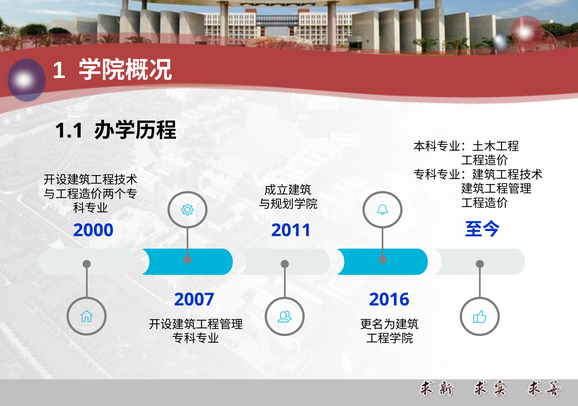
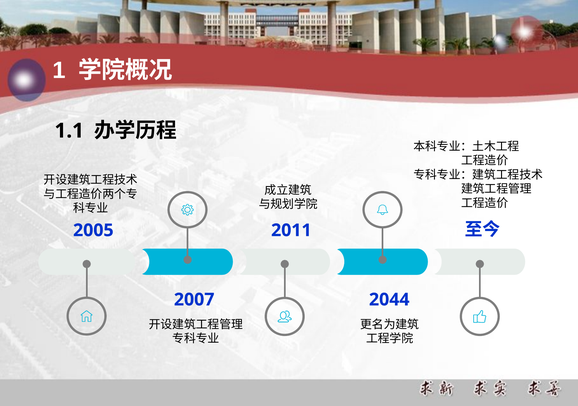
2000: 2000 -> 2005
2016: 2016 -> 2044
